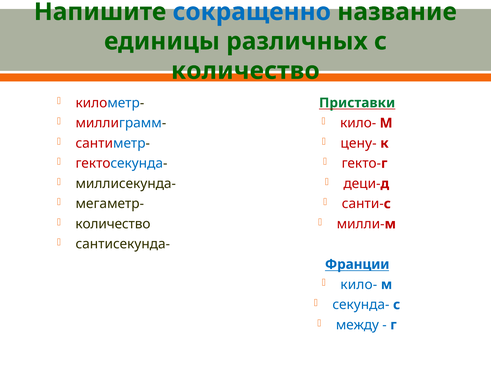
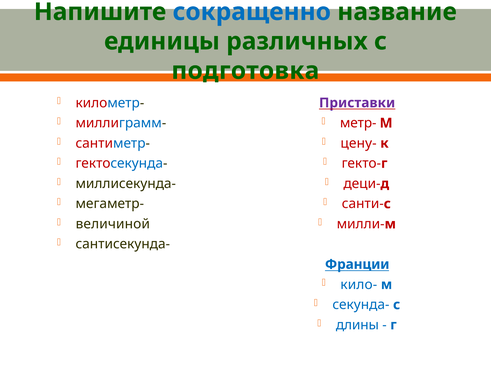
количество at (245, 71): количество -> подготовка
Приставки colour: green -> purple
кило- at (358, 123): кило- -> метр-
количество at (113, 224): количество -> величиной
между: между -> длины
